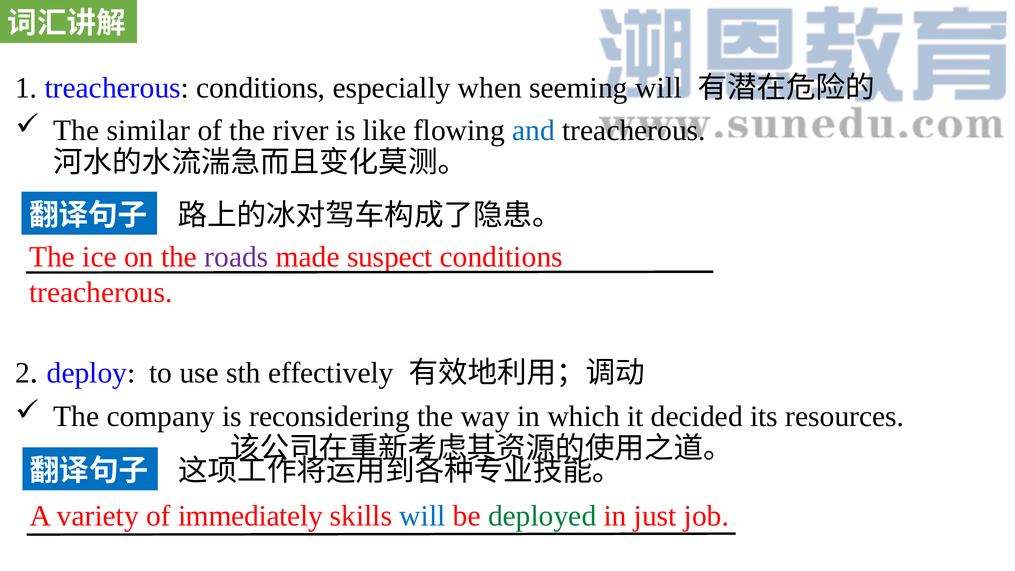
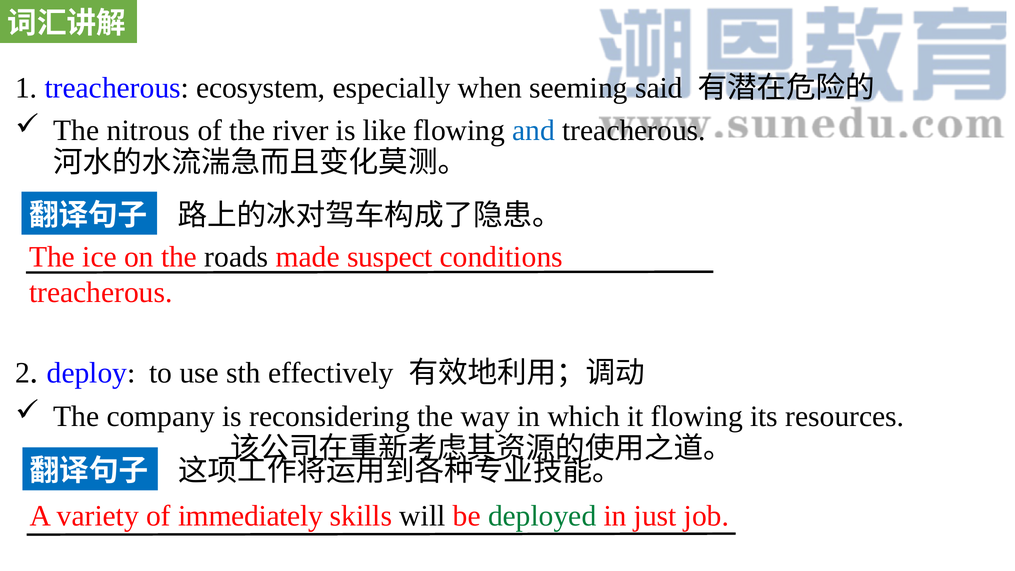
treacherous conditions: conditions -> ecosystem
seeming will: will -> said
similar: similar -> nitrous
roads colour: purple -> black
it decided: decided -> flowing
will at (422, 516) colour: blue -> black
